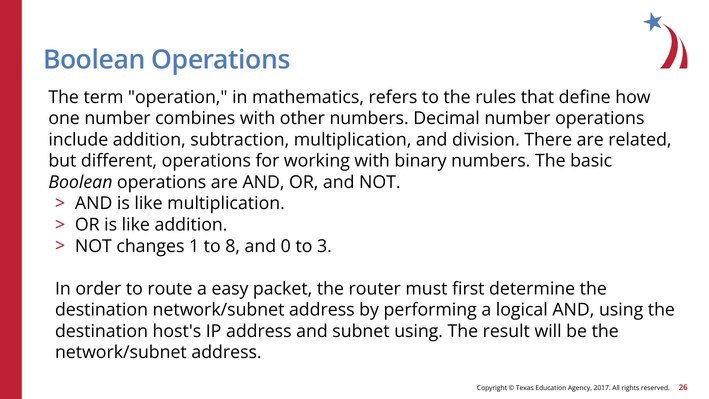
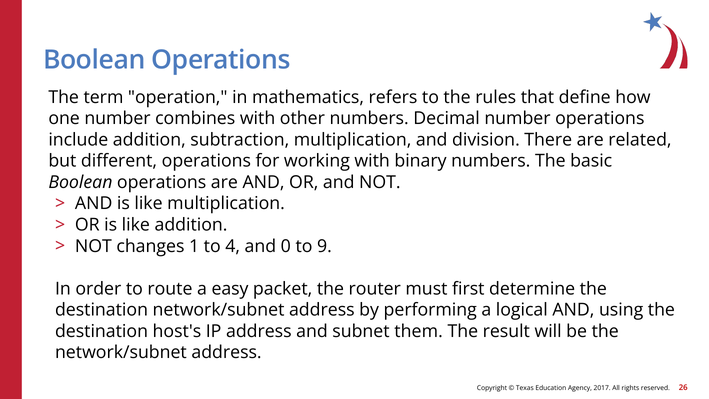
8: 8 -> 4
3: 3 -> 9
subnet using: using -> them
